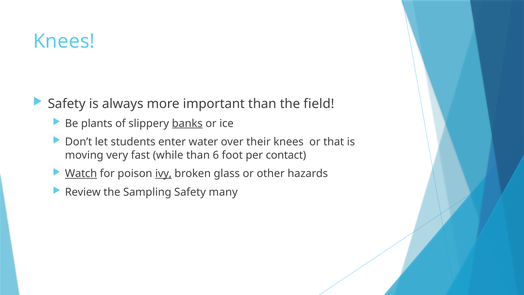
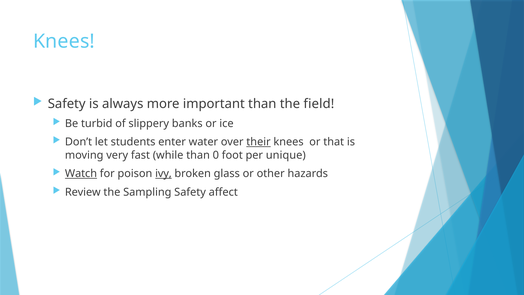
plants: plants -> turbid
banks underline: present -> none
their underline: none -> present
6: 6 -> 0
contact: contact -> unique
many: many -> affect
